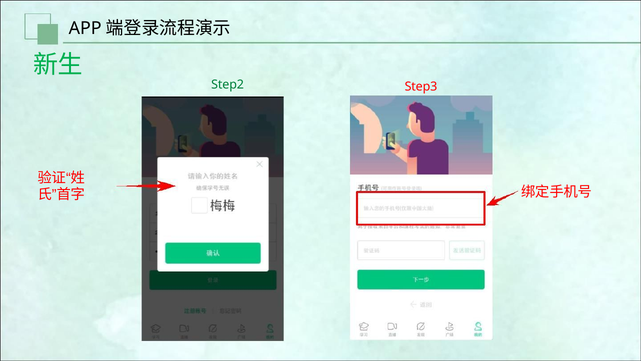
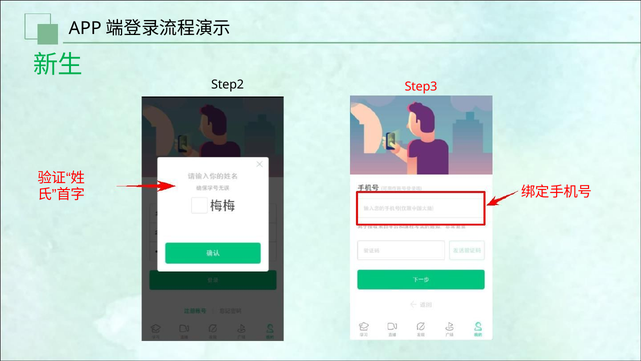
Step2 colour: green -> black
